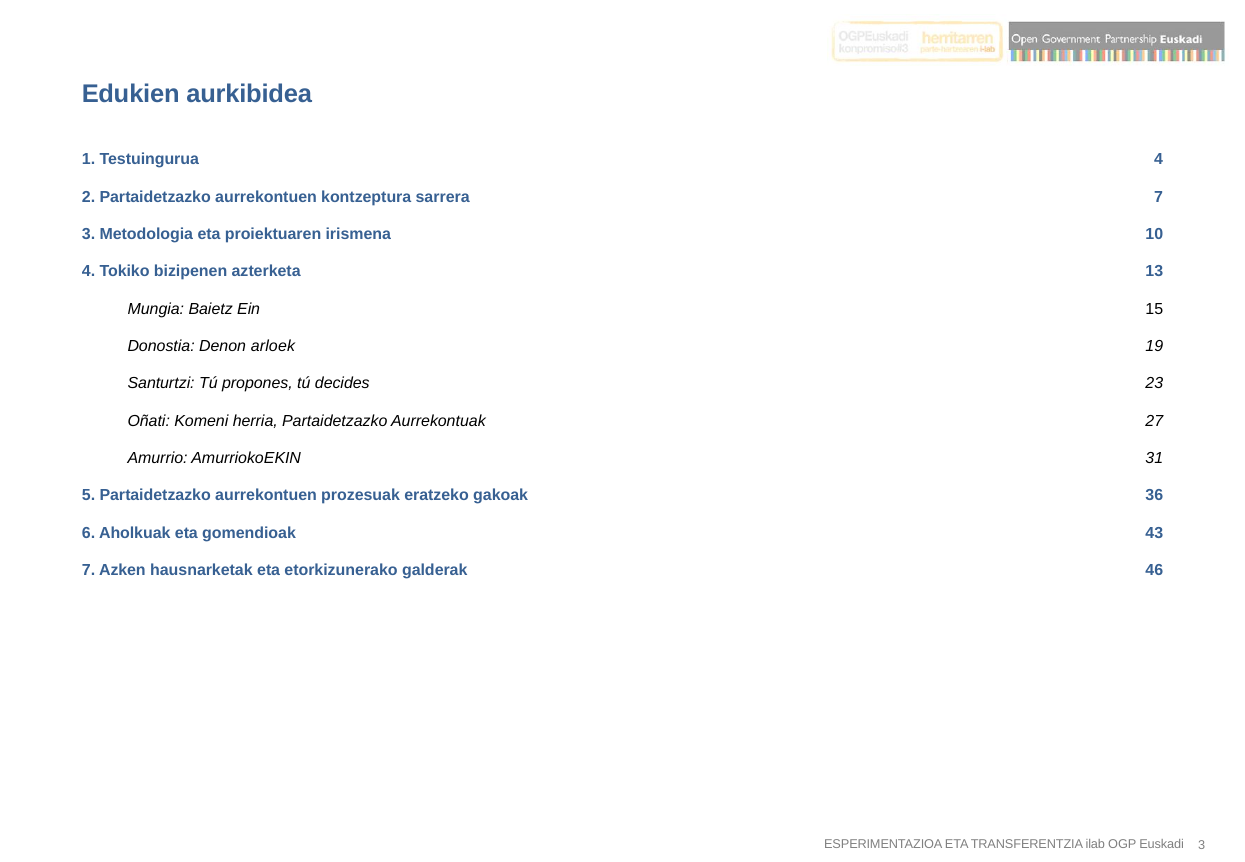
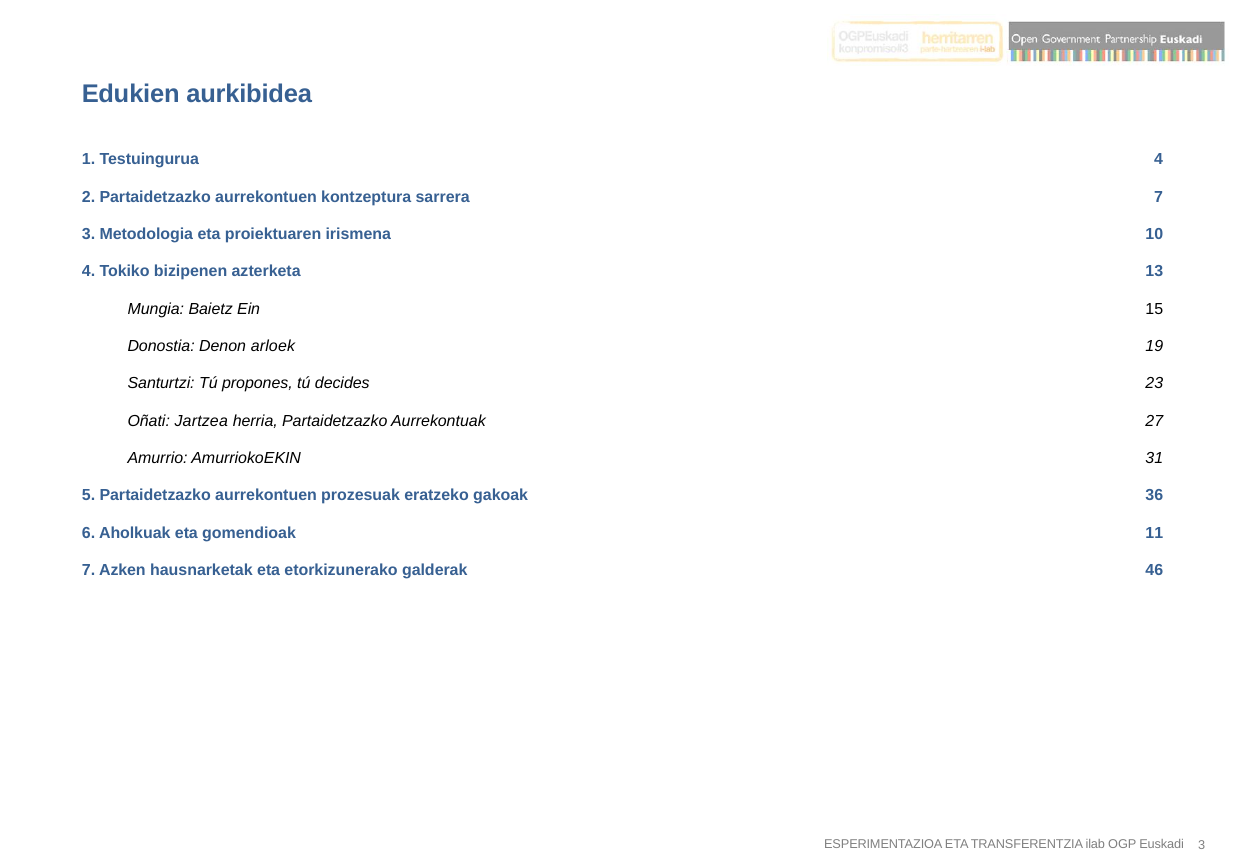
Komeni: Komeni -> Jartzea
43: 43 -> 11
